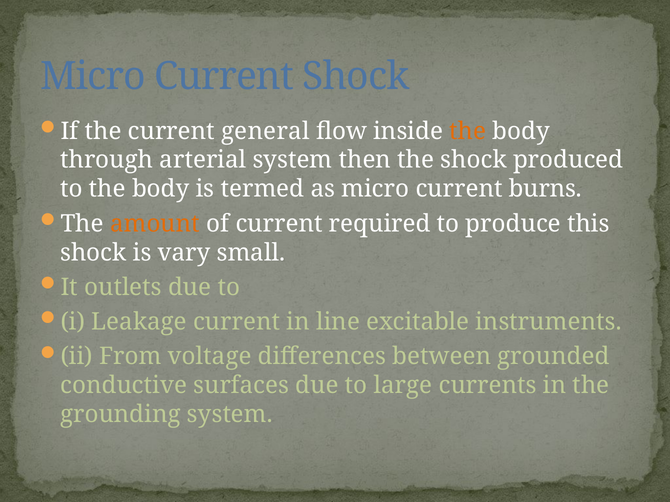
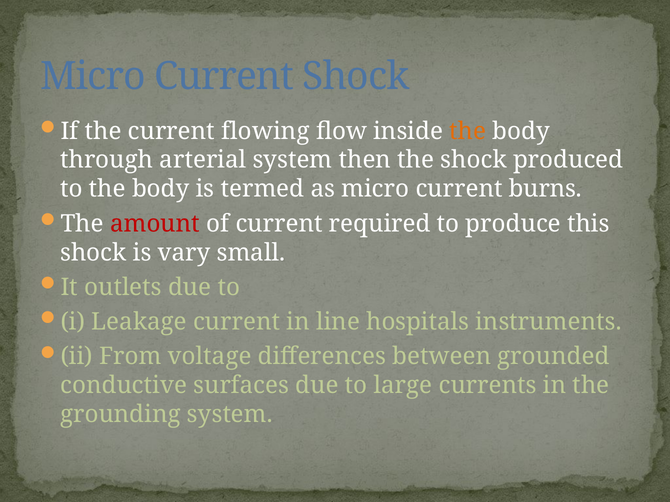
general: general -> flowing
amount colour: orange -> red
excitable: excitable -> hospitals
